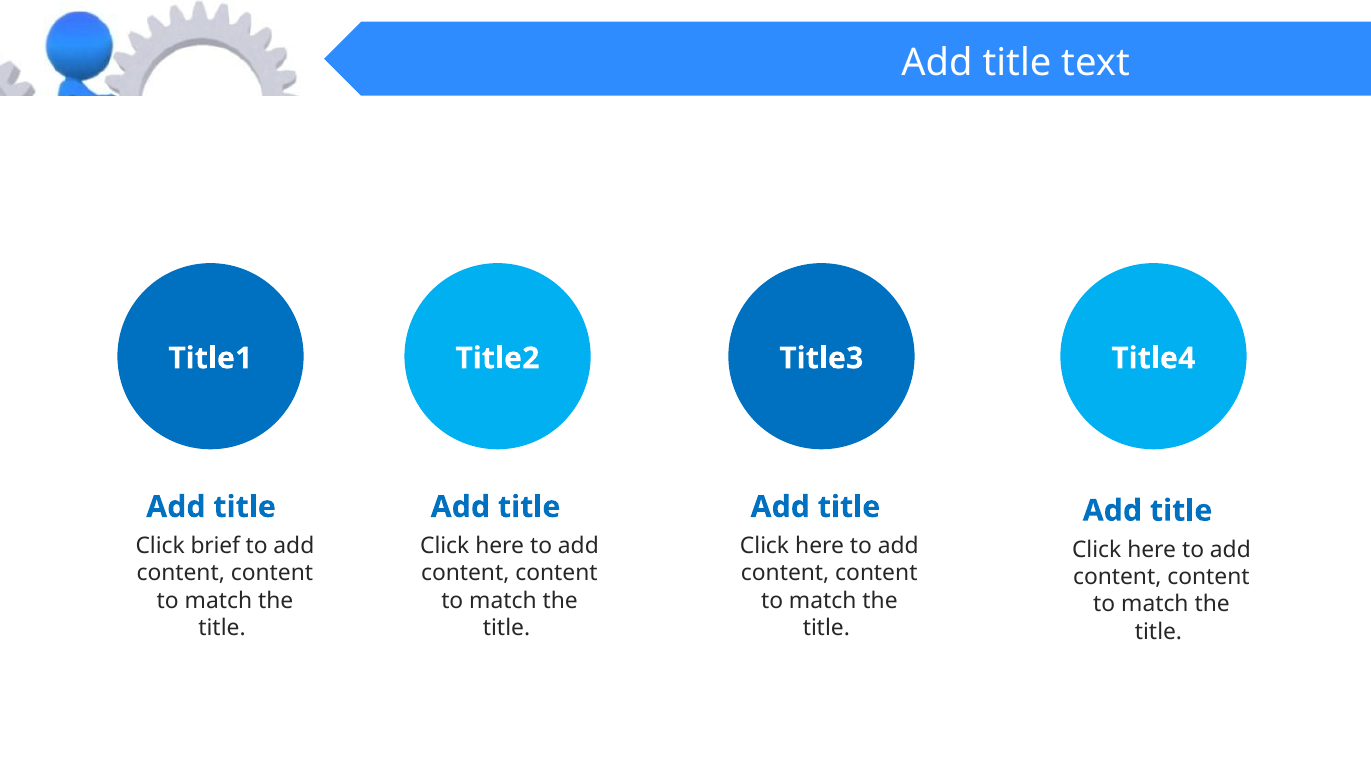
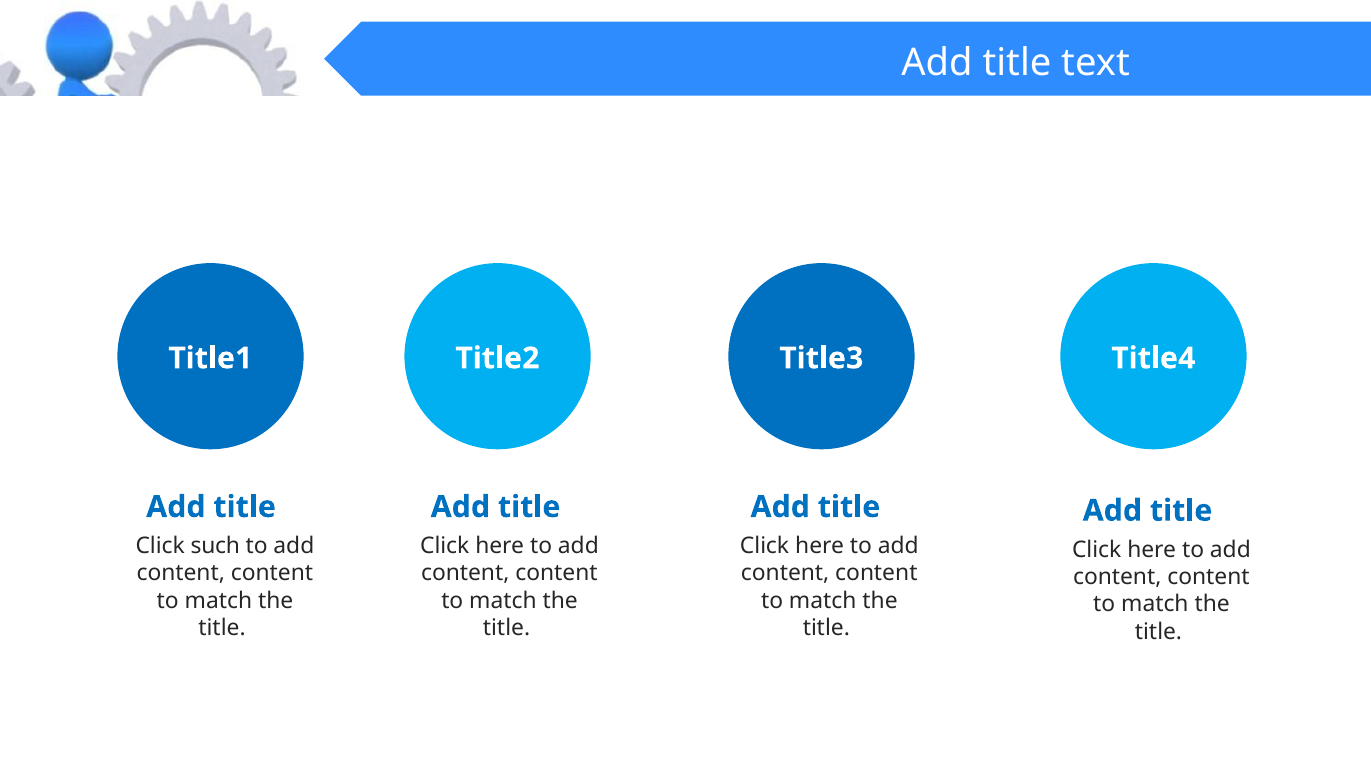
brief: brief -> such
